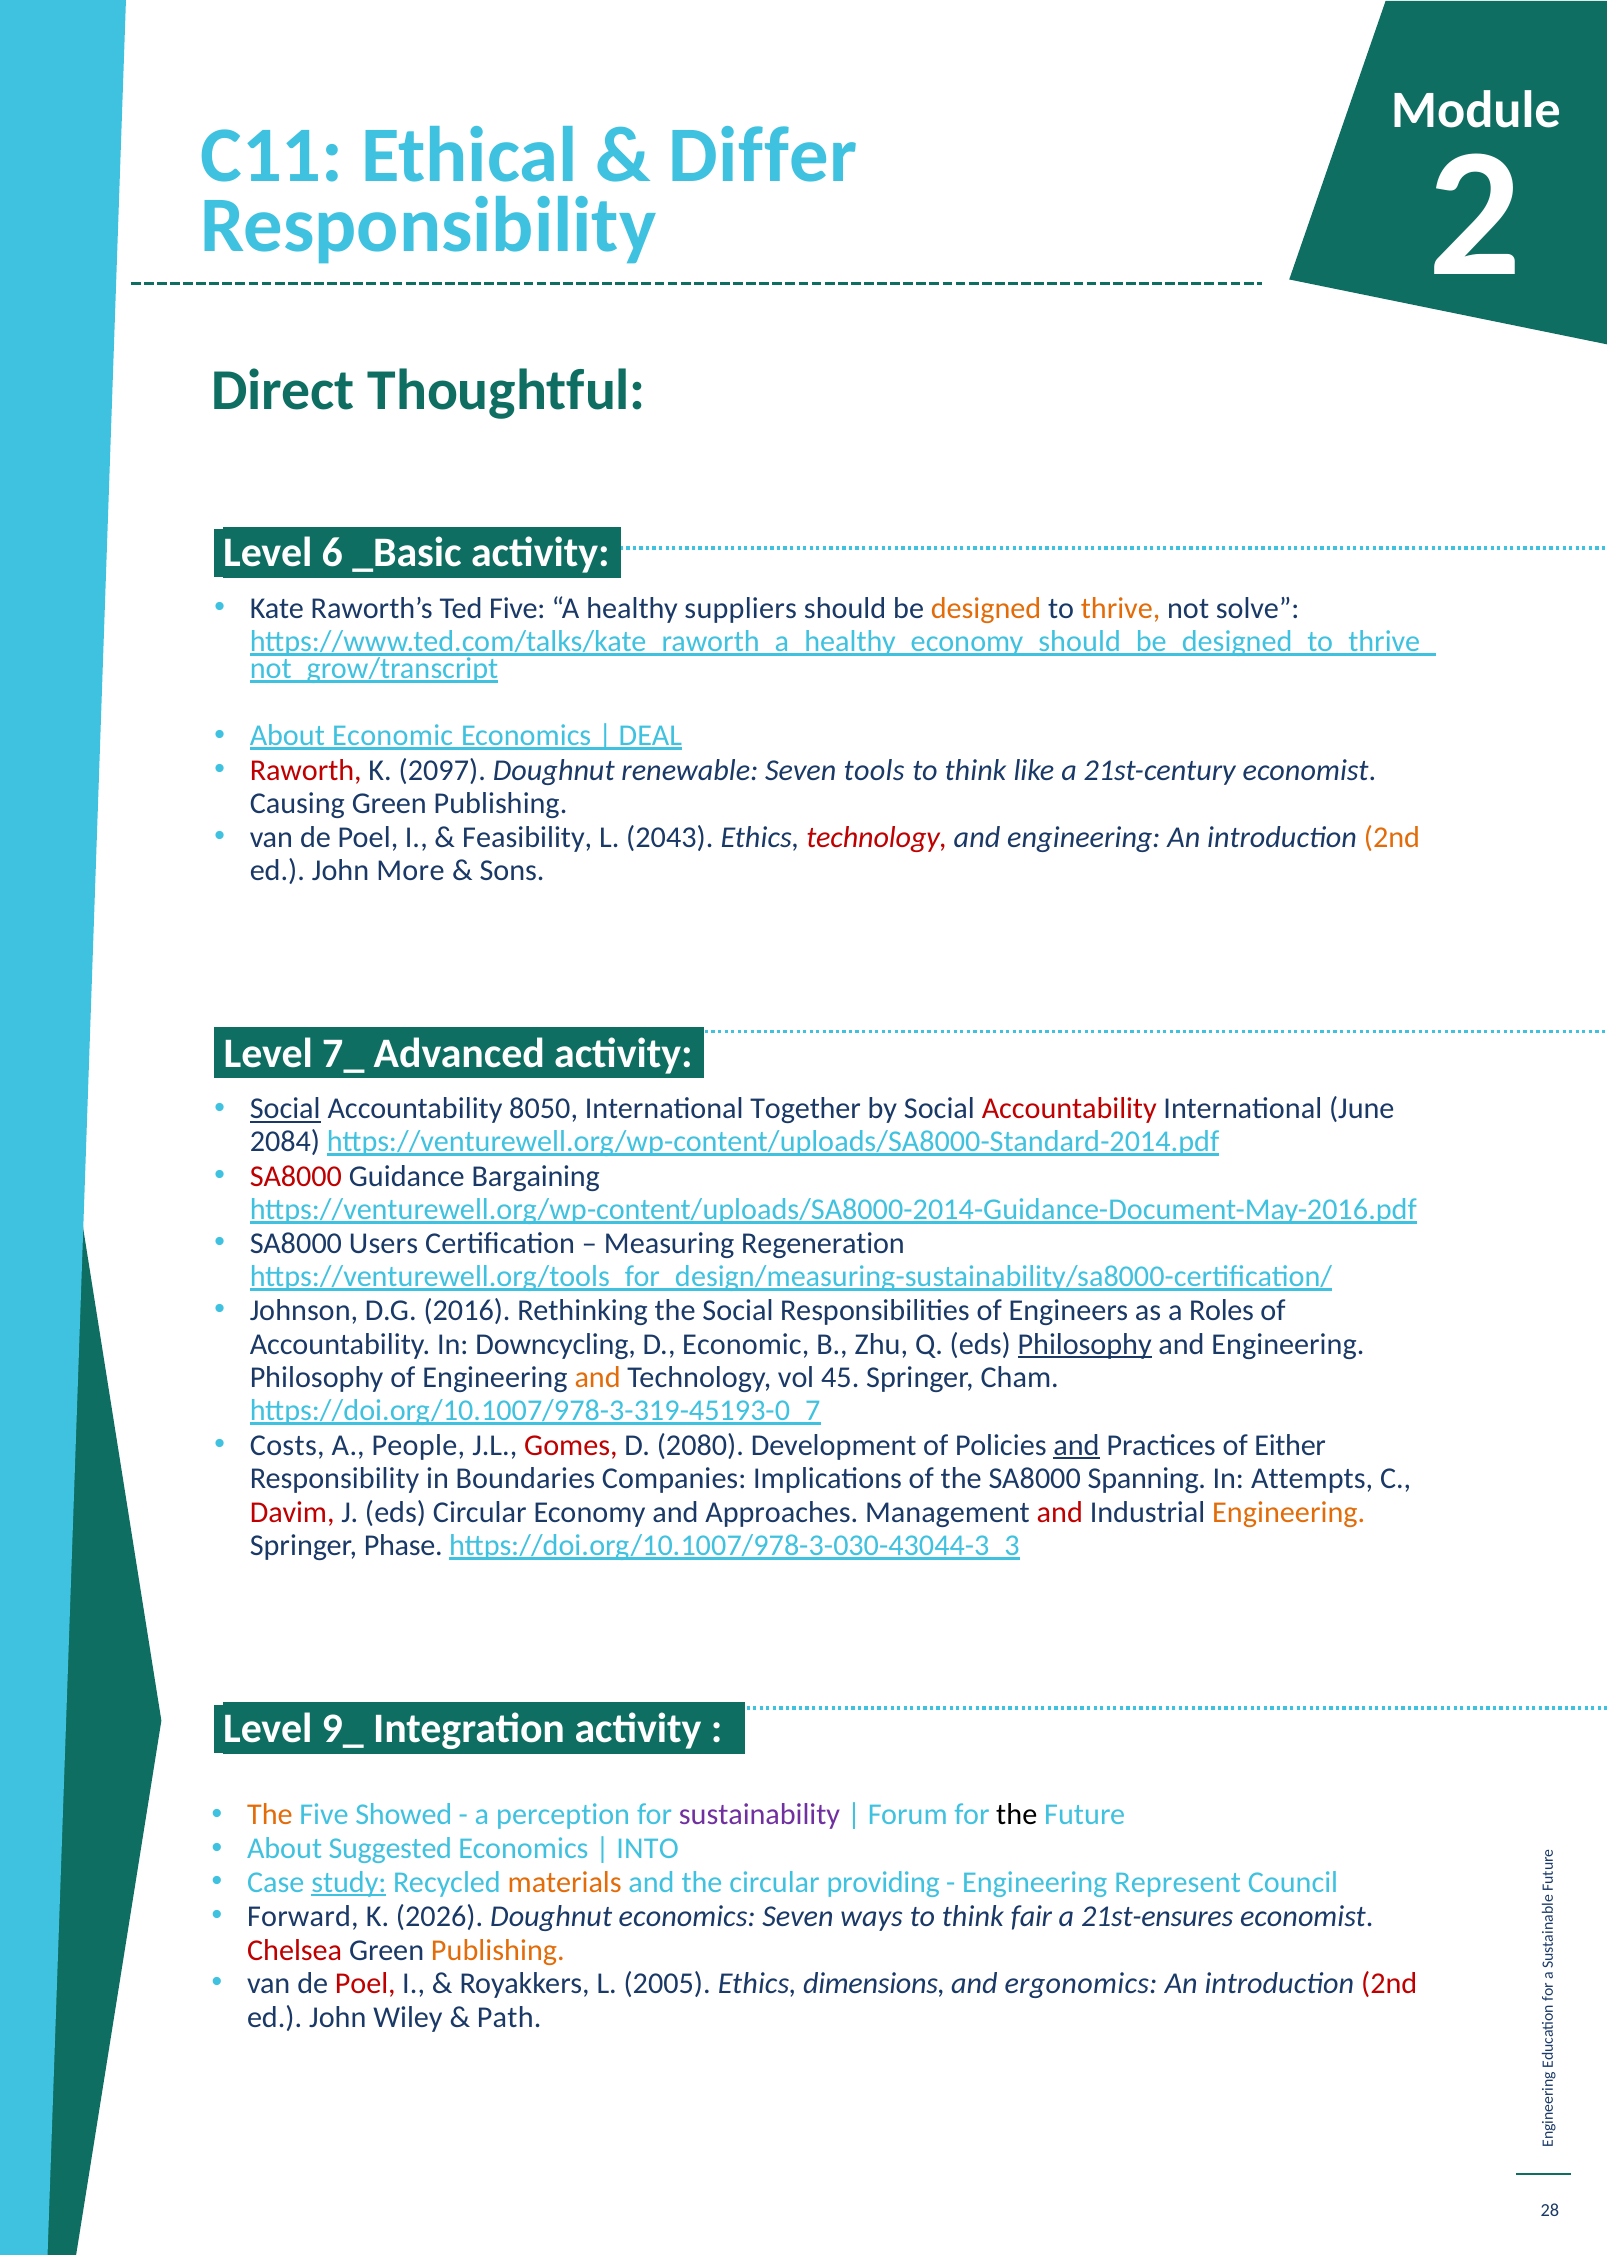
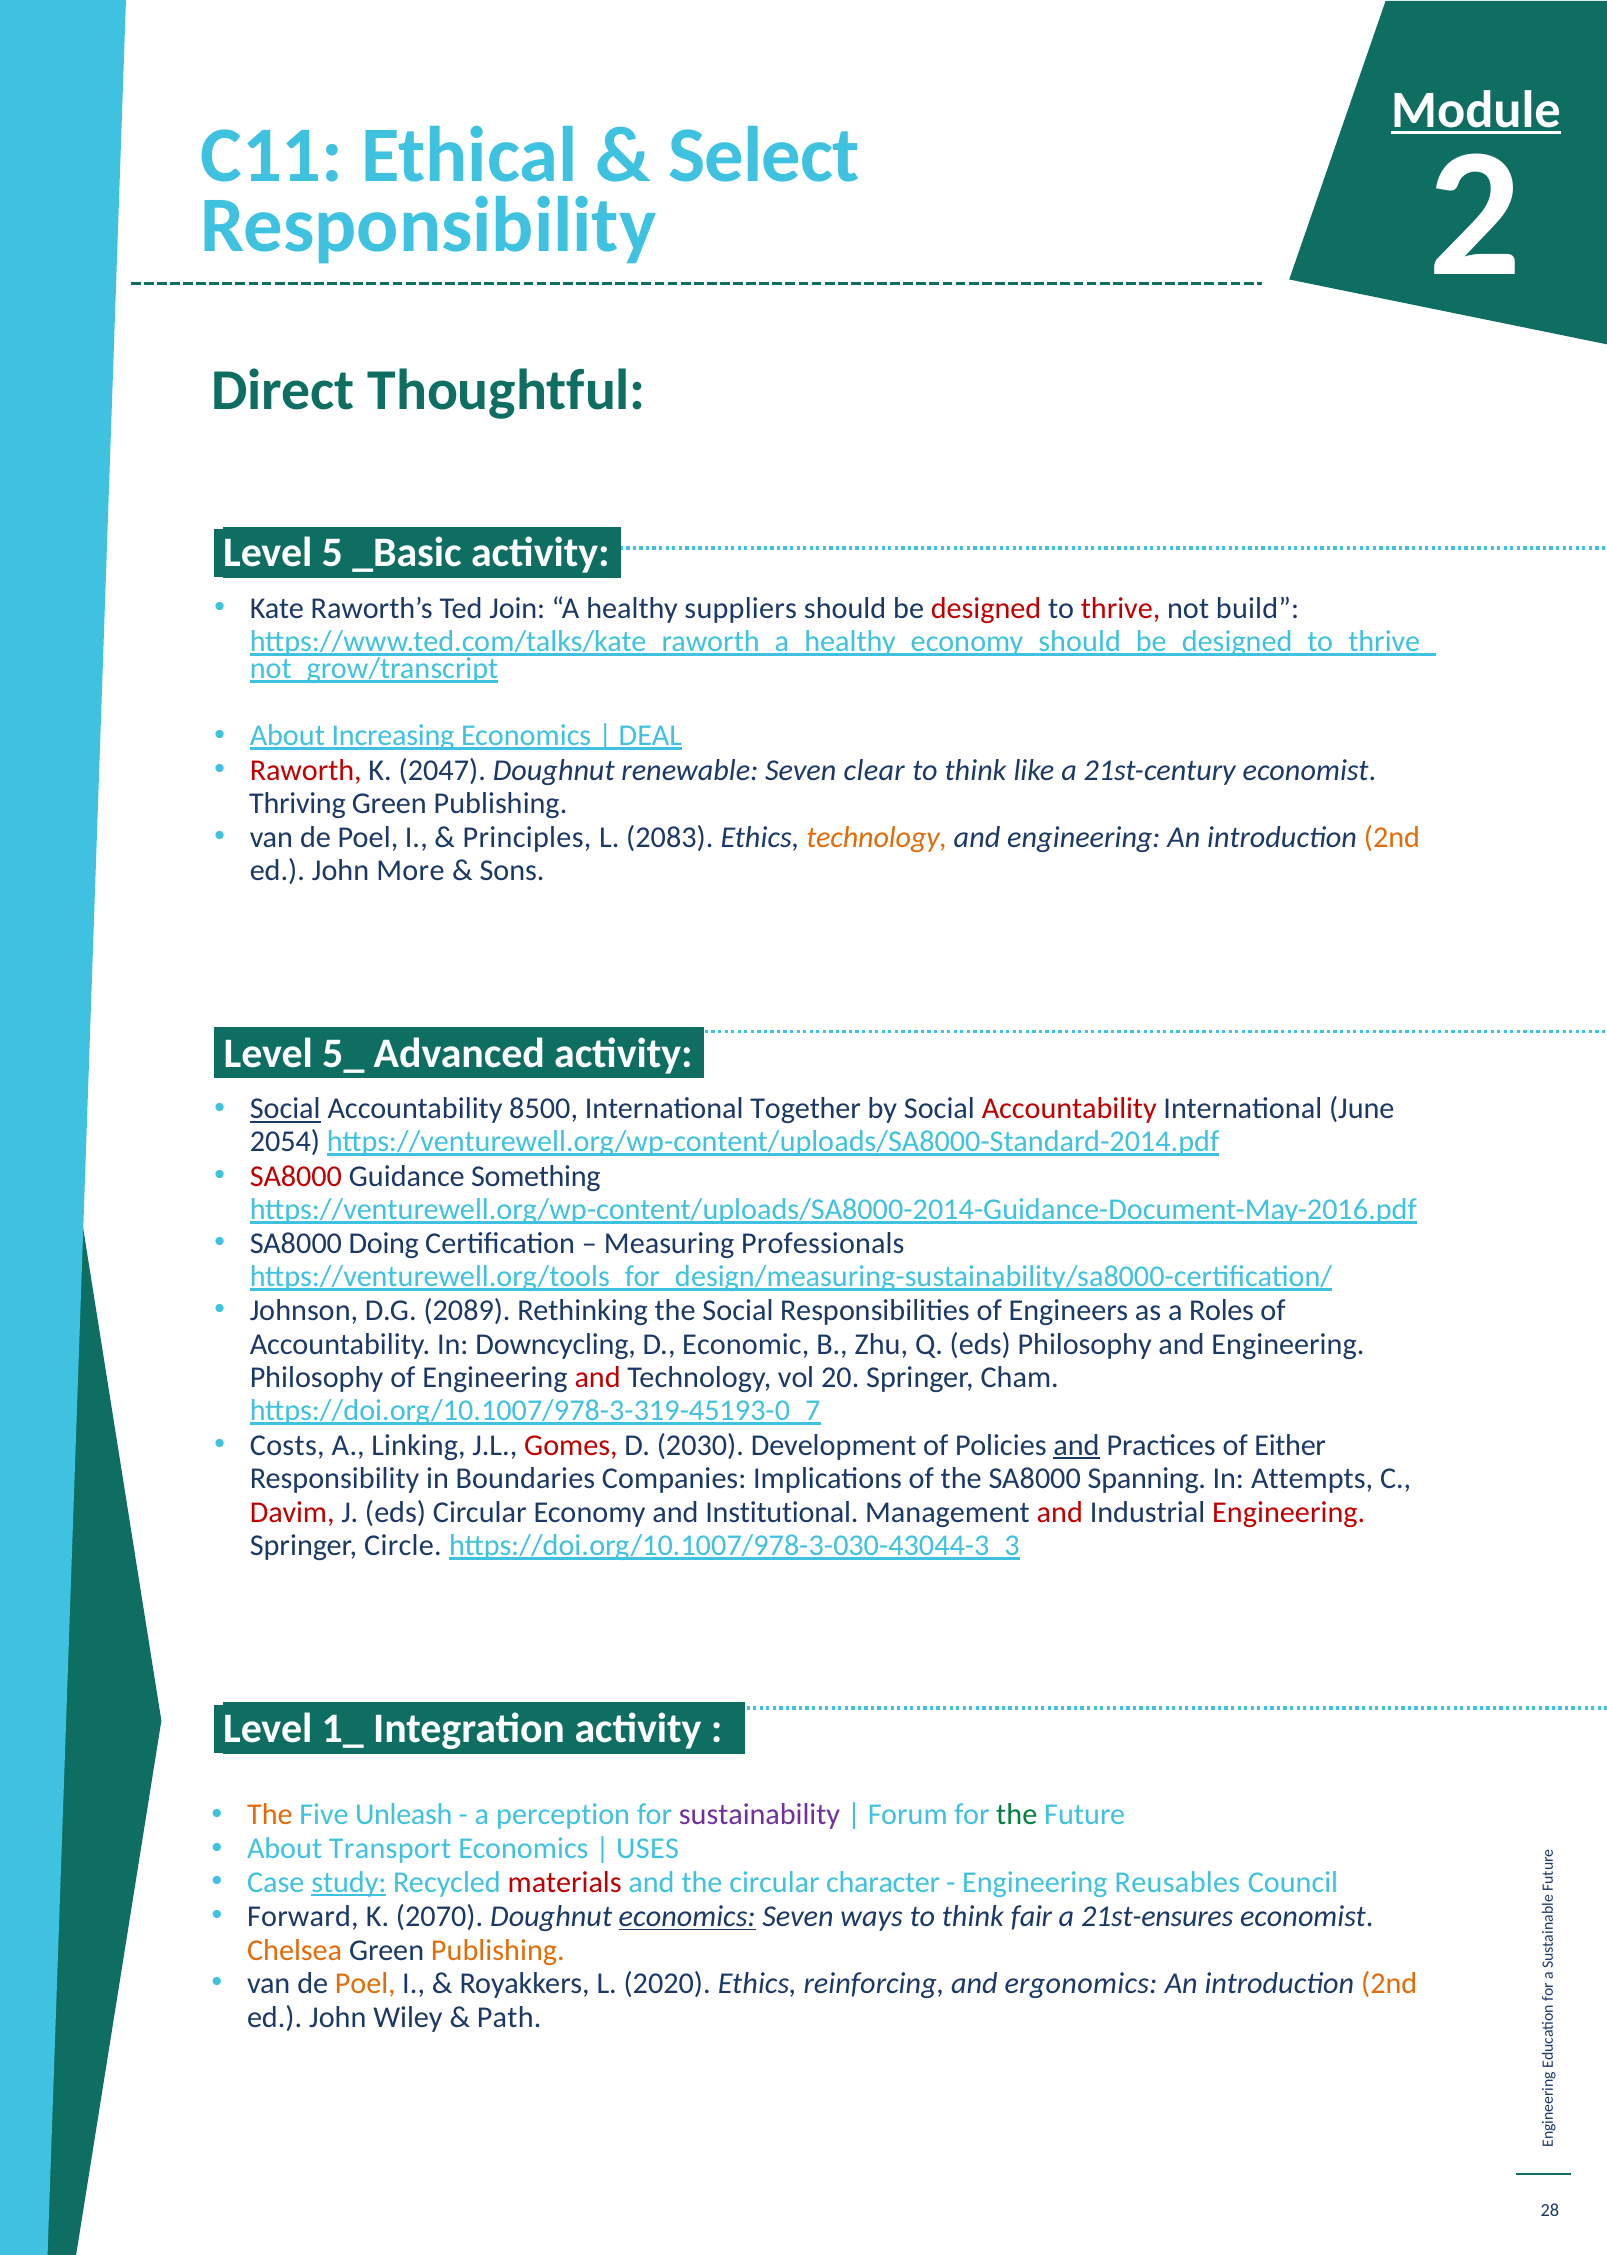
Module underline: none -> present
Differ: Differ -> Select
6: 6 -> 5
Ted Five: Five -> Join
designed colour: orange -> red
thrive colour: orange -> red
solve: solve -> build
About Economic: Economic -> Increasing
2097: 2097 -> 2047
tools: tools -> clear
Causing: Causing -> Thriving
Feasibility: Feasibility -> Principles
2043: 2043 -> 2083
technology at (877, 837) colour: red -> orange
7_: 7_ -> 5_
8050: 8050 -> 8500
2084: 2084 -> 2054
Bargaining: Bargaining -> Something
Users: Users -> Doing
Regeneration: Regeneration -> Professionals
2016: 2016 -> 2089
Philosophy at (1085, 1344) underline: present -> none
and at (598, 1378) colour: orange -> red
45: 45 -> 20
People: People -> Linking
2080: 2080 -> 2030
Approaches: Approaches -> Institutional
Engineering at (1289, 1512) colour: orange -> red
Phase: Phase -> Circle
9_: 9_ -> 1_
Showed: Showed -> Unleash
the at (1017, 1814) colour: black -> green
Suggested: Suggested -> Transport
INTO: INTO -> USES
materials colour: orange -> red
providing: providing -> character
Represent: Represent -> Reusables
2026: 2026 -> 2070
economics at (687, 1916) underline: none -> present
Chelsea colour: red -> orange
Poel at (365, 1983) colour: red -> orange
2005: 2005 -> 2020
dimensions: dimensions -> reinforcing
2nd at (1389, 1983) colour: red -> orange
